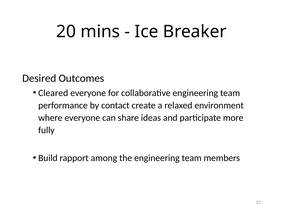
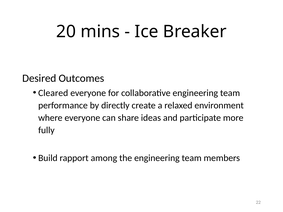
contact: contact -> directly
